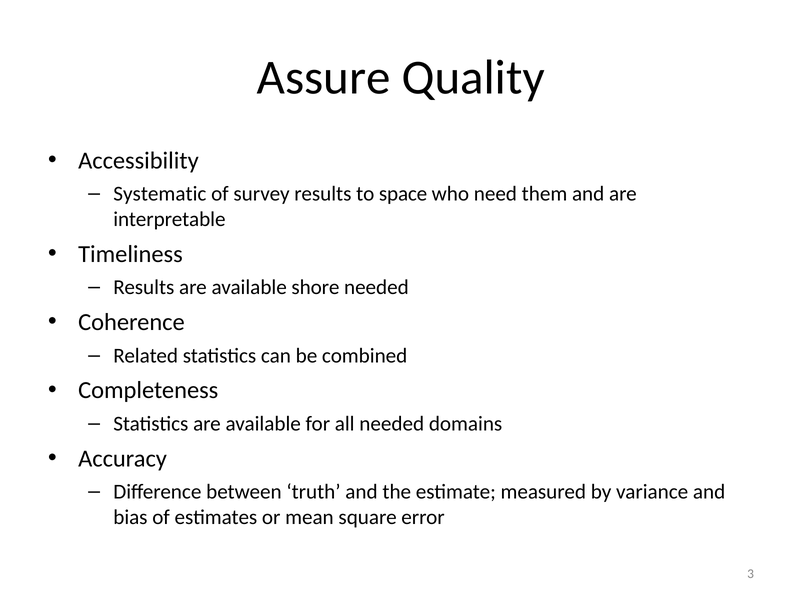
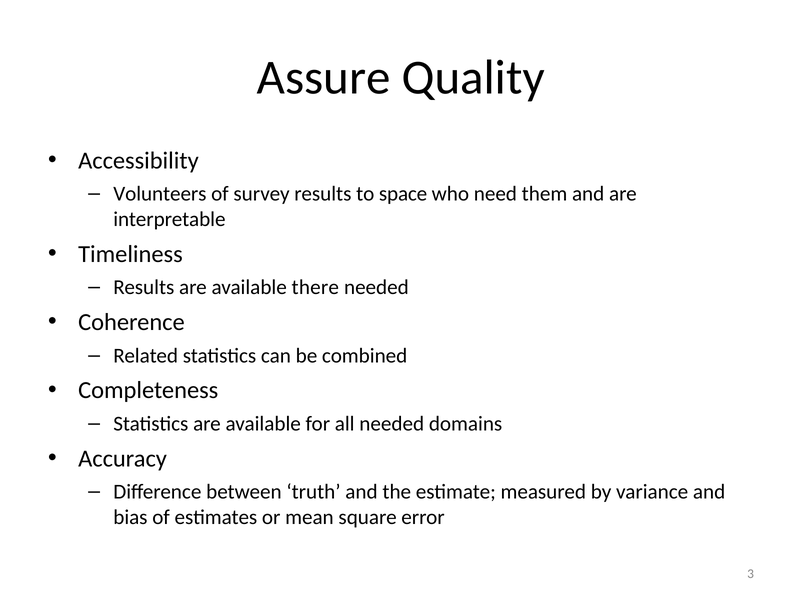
Systematic: Systematic -> Volunteers
shore: shore -> there
